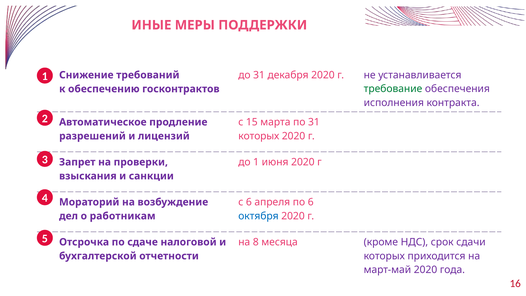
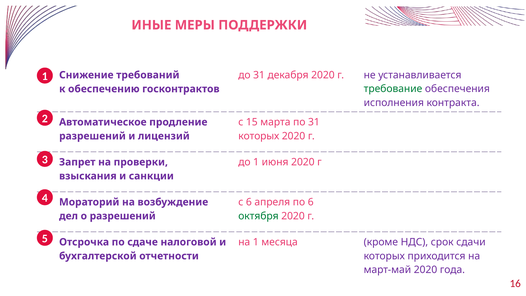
октября colour: blue -> green
о работникам: работникам -> разрешений
на 8: 8 -> 1
